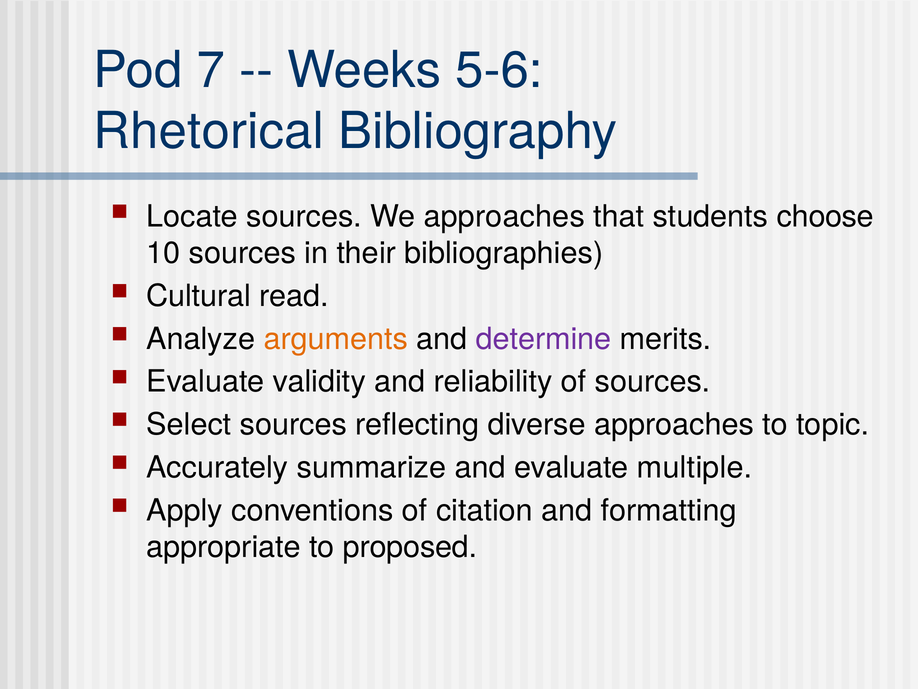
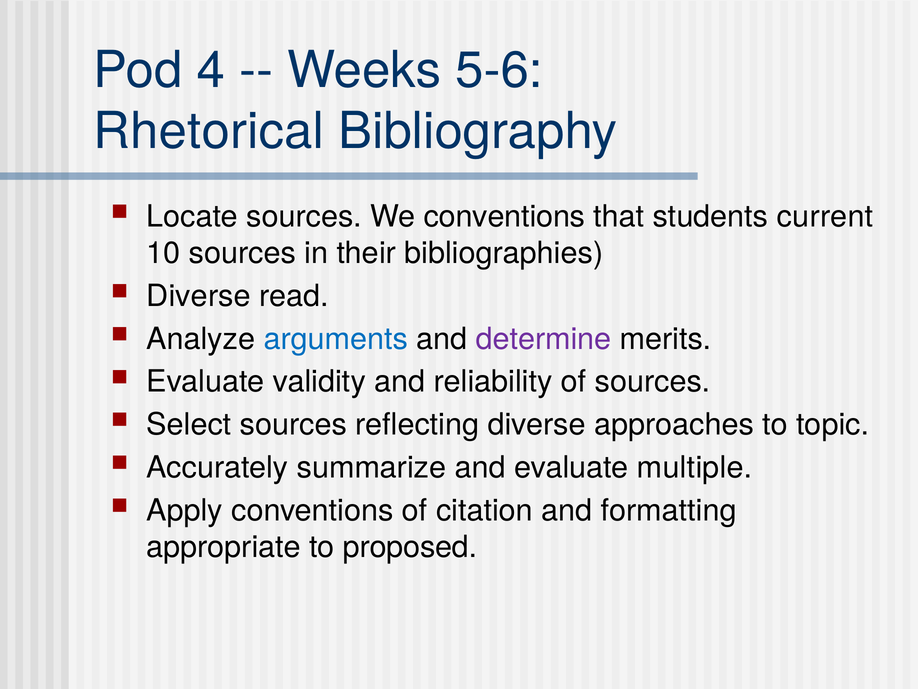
7: 7 -> 4
We approaches: approaches -> conventions
choose: choose -> current
Cultural at (199, 296): Cultural -> Diverse
arguments colour: orange -> blue
